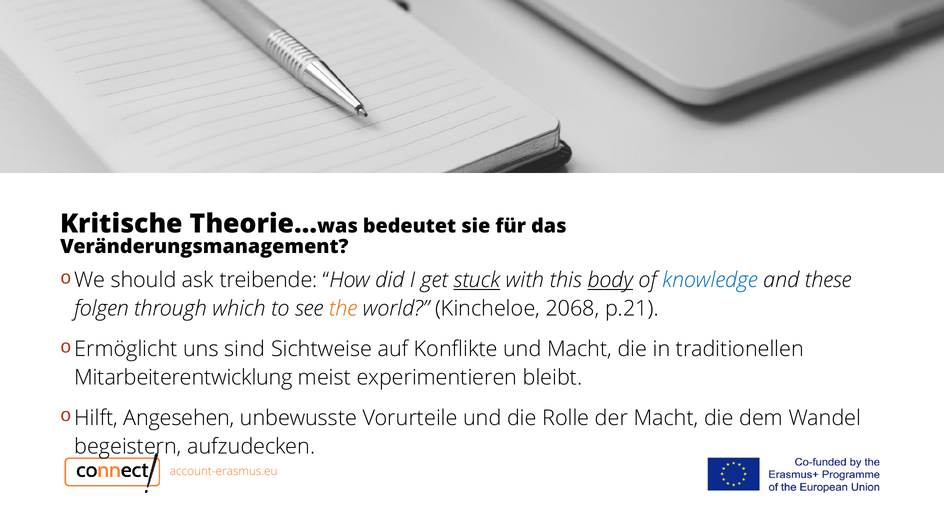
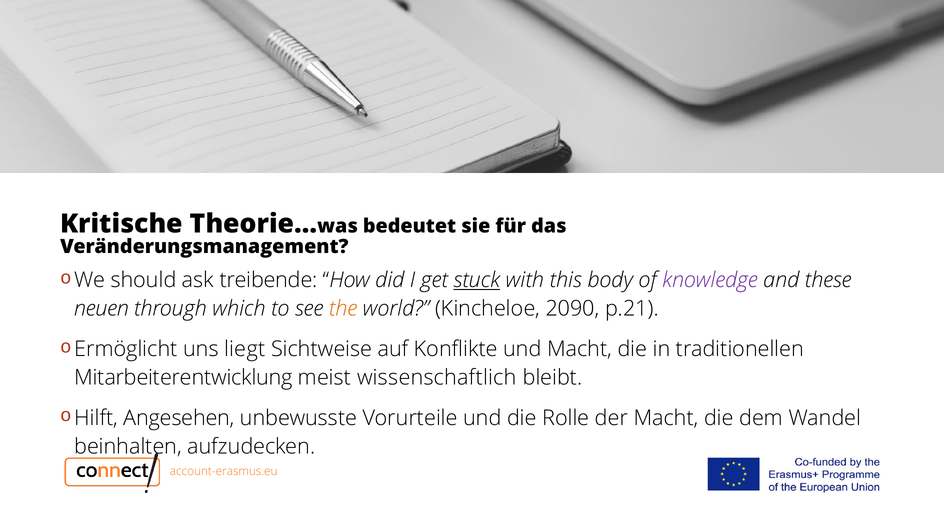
body underline: present -> none
knowledge colour: blue -> purple
folgen: folgen -> neuen
2068: 2068 -> 2090
sind: sind -> liegt
experimentieren: experimentieren -> wissenschaftlich
begeistern: begeistern -> beinhalten
